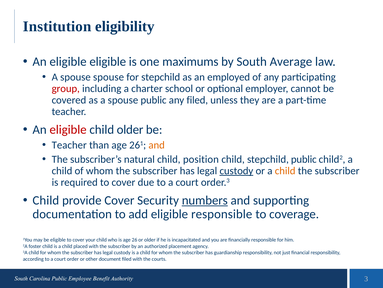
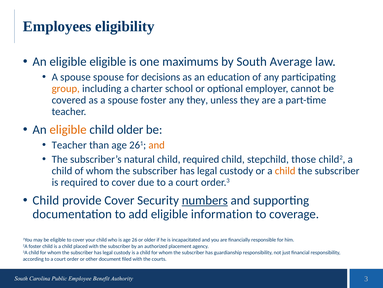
Institution: Institution -> Employees
for stepchild: stepchild -> decisions
employed: employed -> education
group colour: red -> orange
spouse public: public -> foster
any filed: filed -> they
eligible at (68, 129) colour: red -> orange
child position: position -> required
stepchild public: public -> those
custody at (236, 170) underline: present -> none
eligible responsible: responsible -> information
